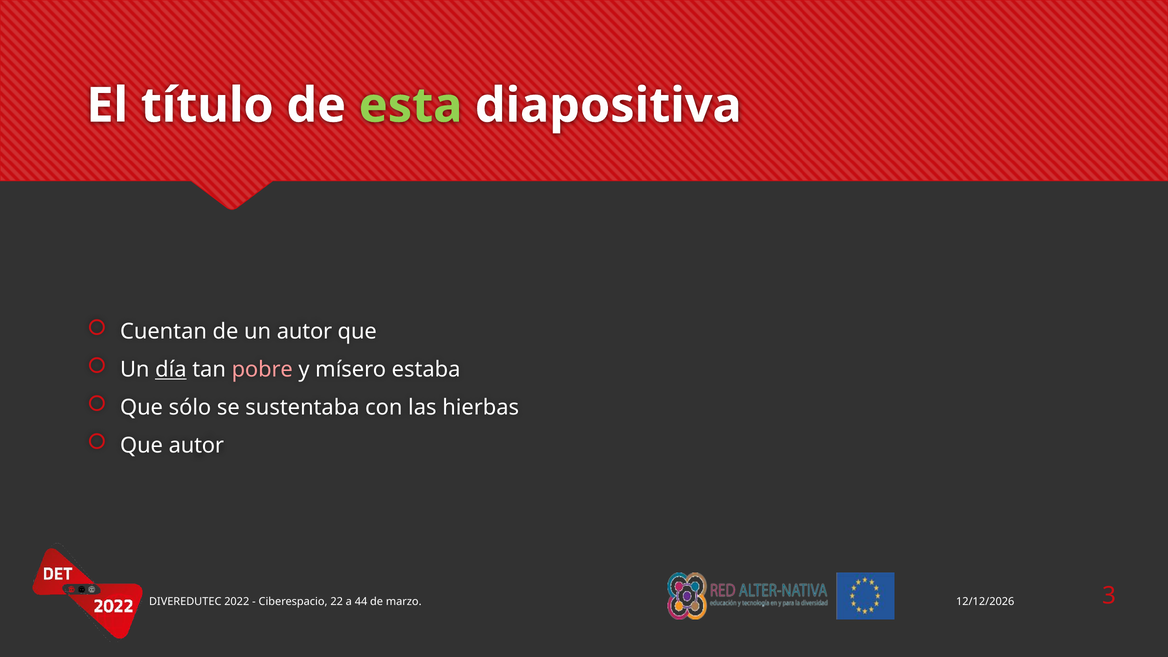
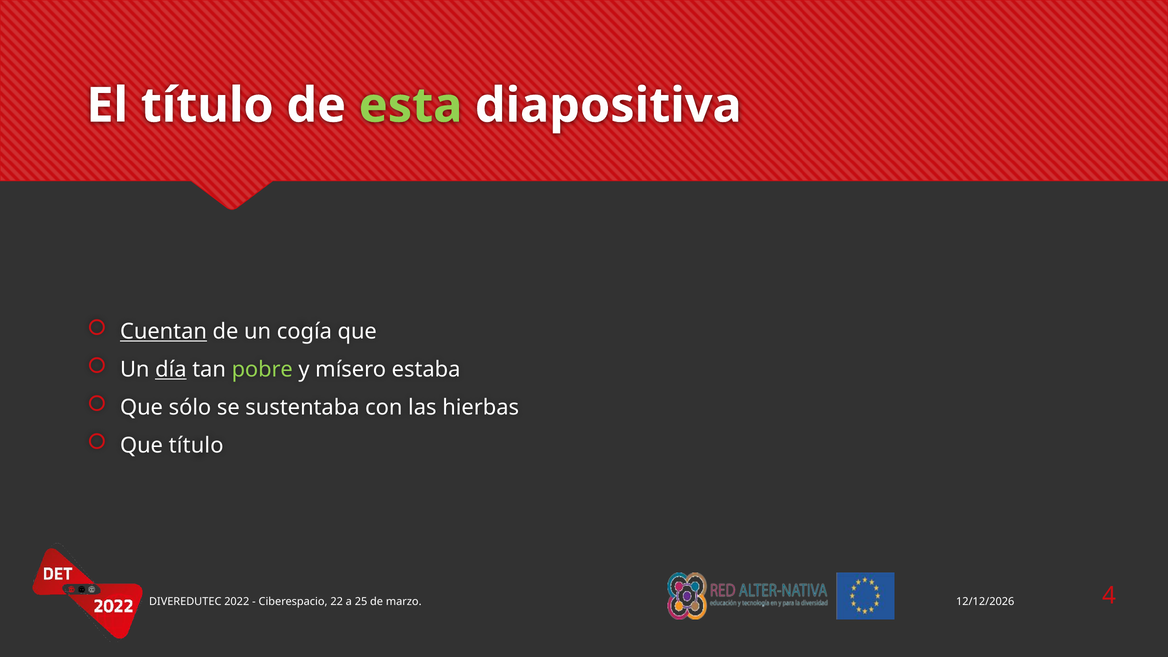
Cuentan underline: none -> present
un autor: autor -> cogía
pobre colour: pink -> light green
Que autor: autor -> título
44: 44 -> 25
3: 3 -> 4
